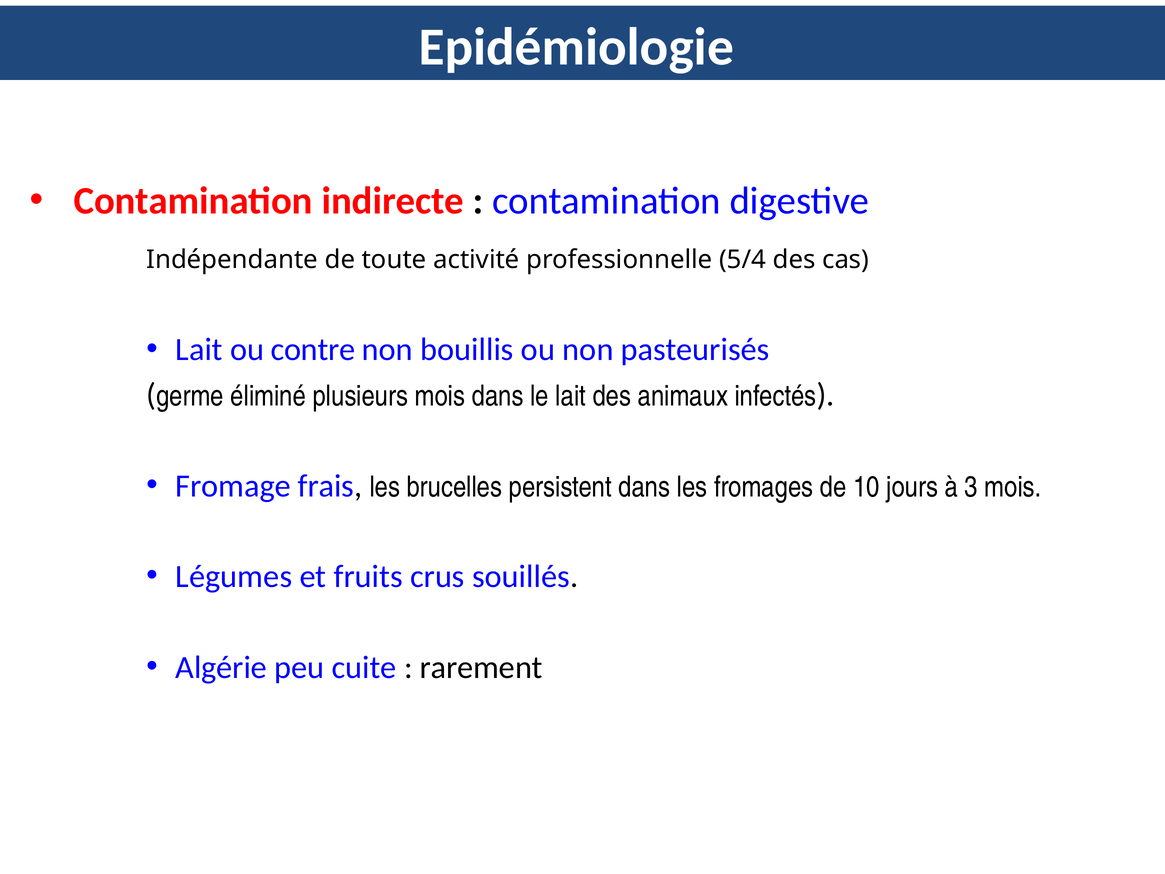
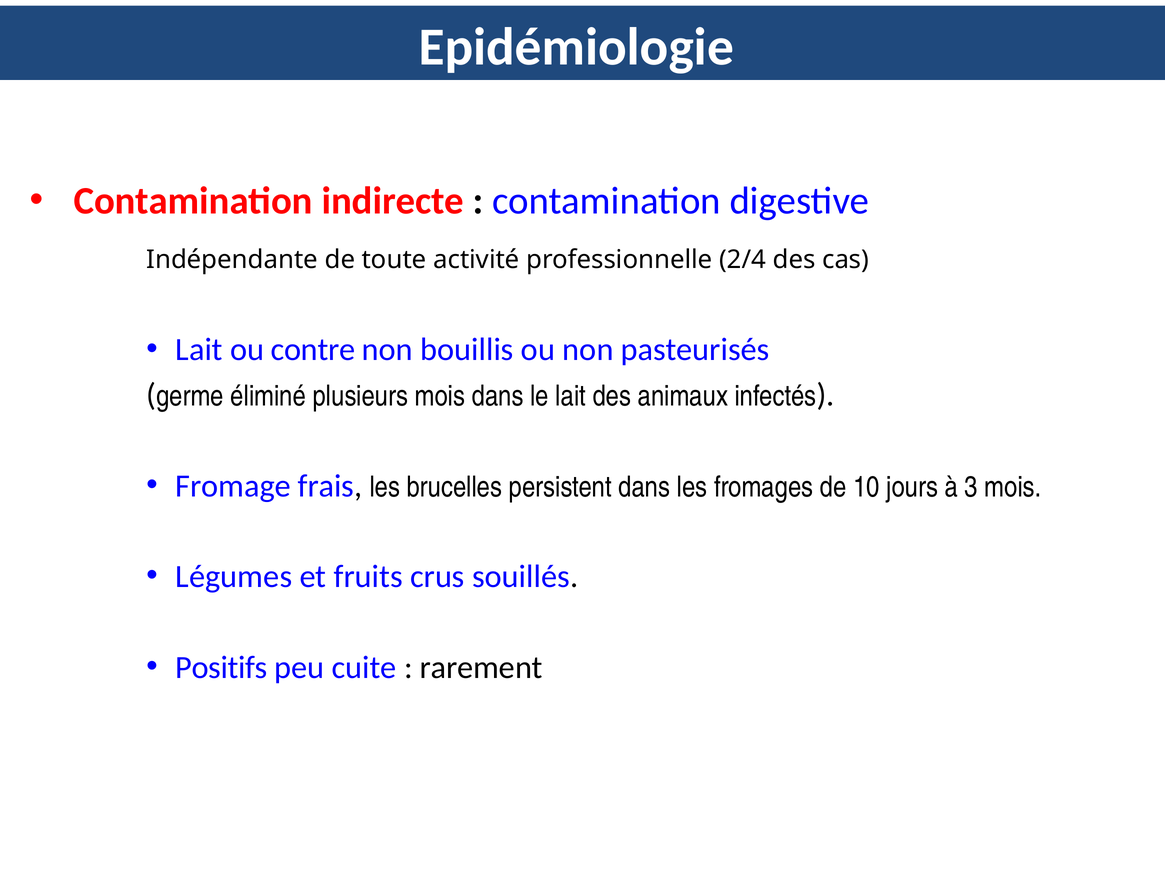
5/4: 5/4 -> 2/4
Algérie: Algérie -> Positifs
